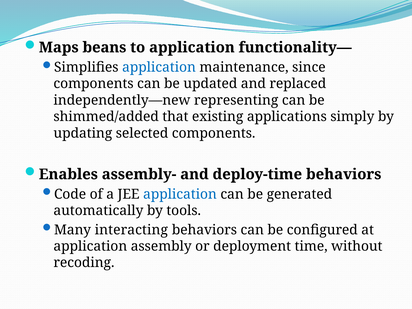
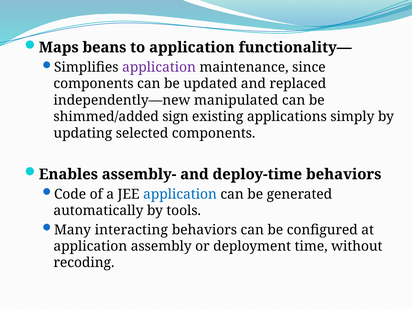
application at (159, 67) colour: blue -> purple
representing: representing -> manipulated
that: that -> sign
